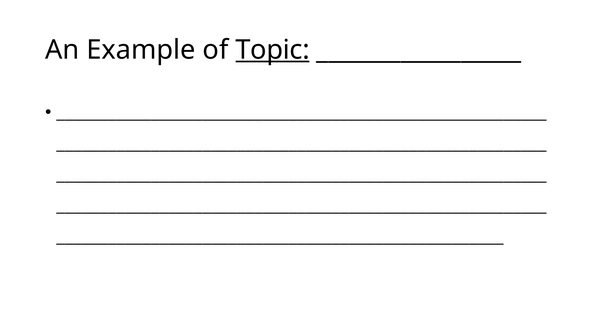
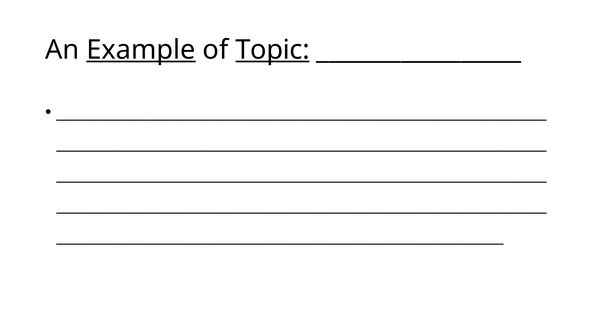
Example underline: none -> present
